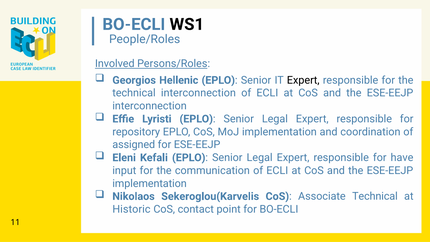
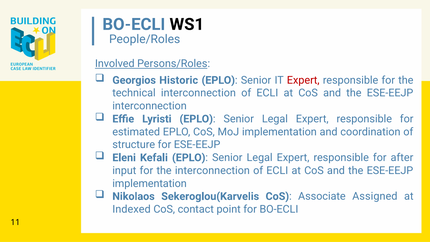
Hellenic: Hellenic -> Historic
Expert at (303, 80) colour: black -> red
repository: repository -> estimated
assigned: assigned -> structure
have: have -> after
the communication: communication -> interconnection
Associate Technical: Technical -> Assigned
Historic: Historic -> Indexed
